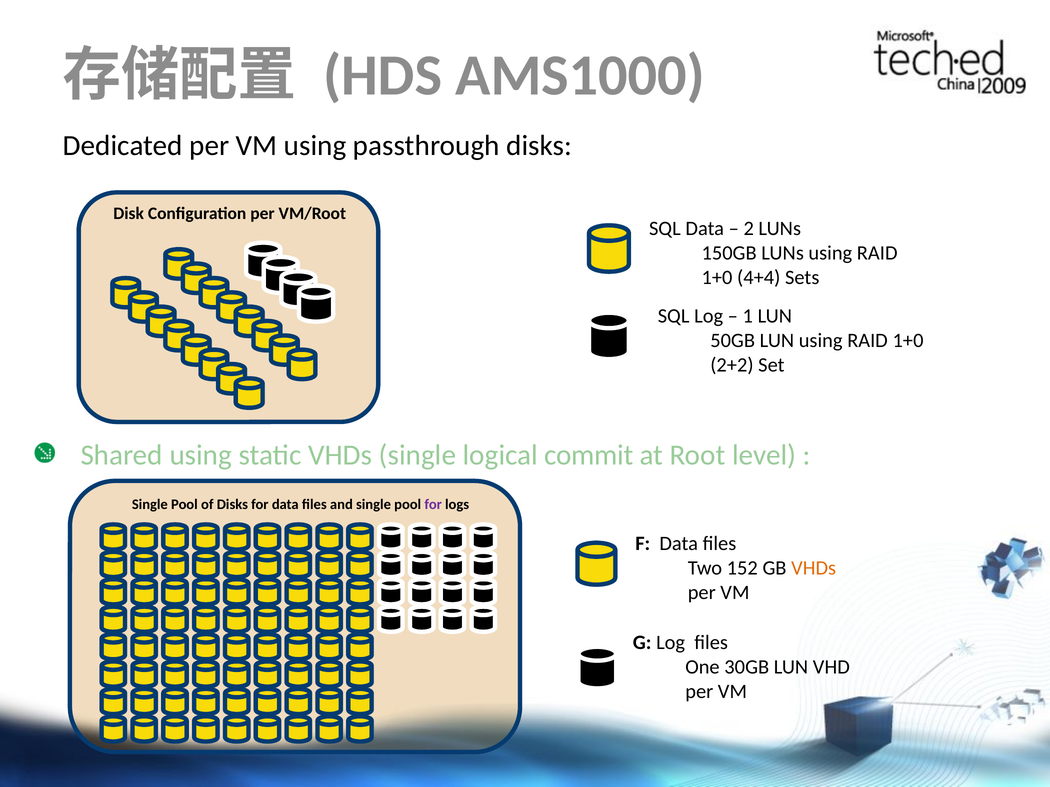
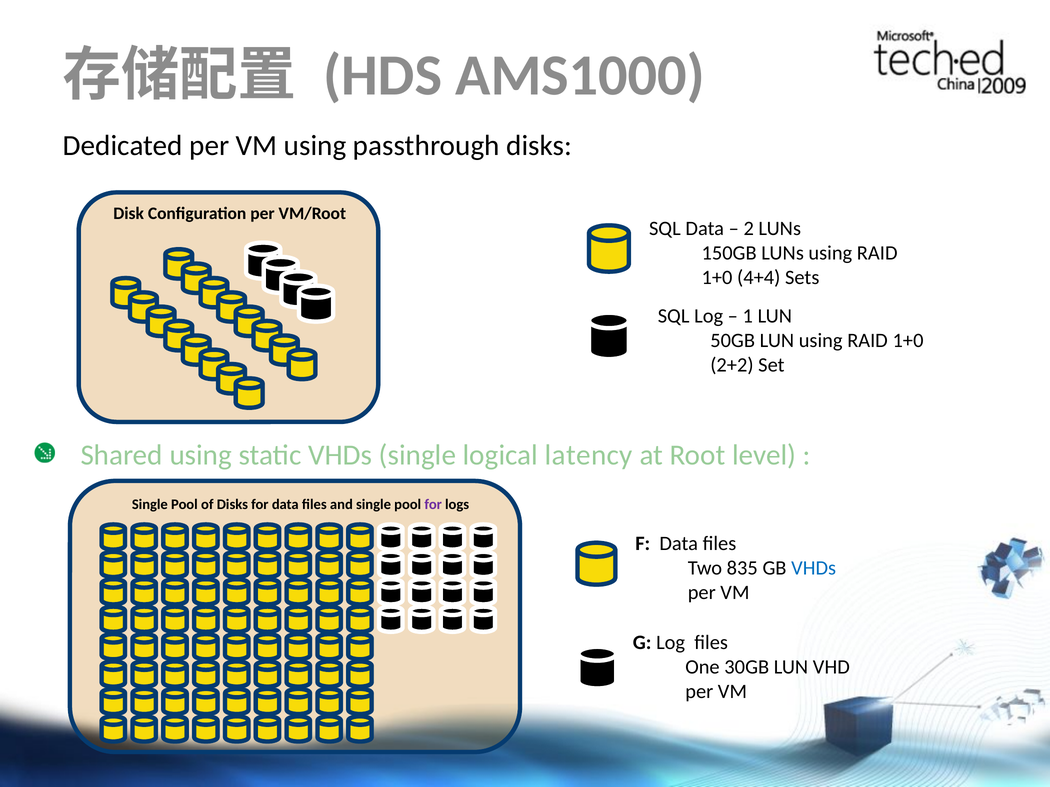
commit: commit -> latency
152: 152 -> 835
VHDs at (814, 568) colour: orange -> blue
